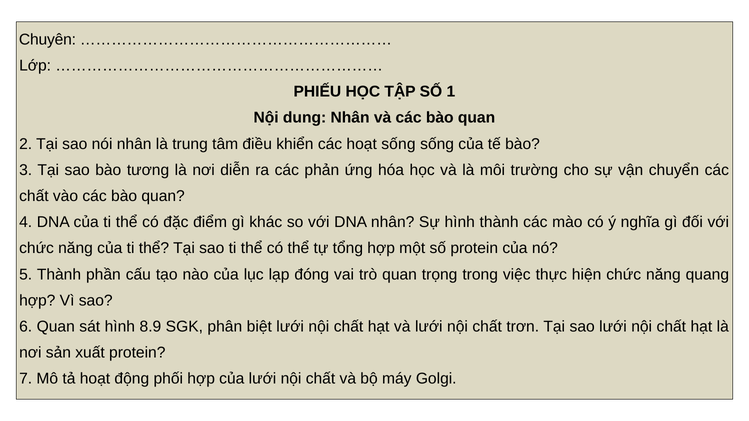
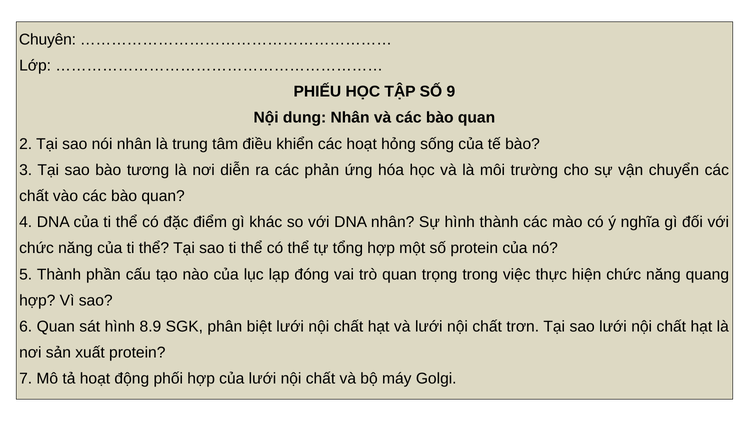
1: 1 -> 9
hoạt sống: sống -> hỏng
